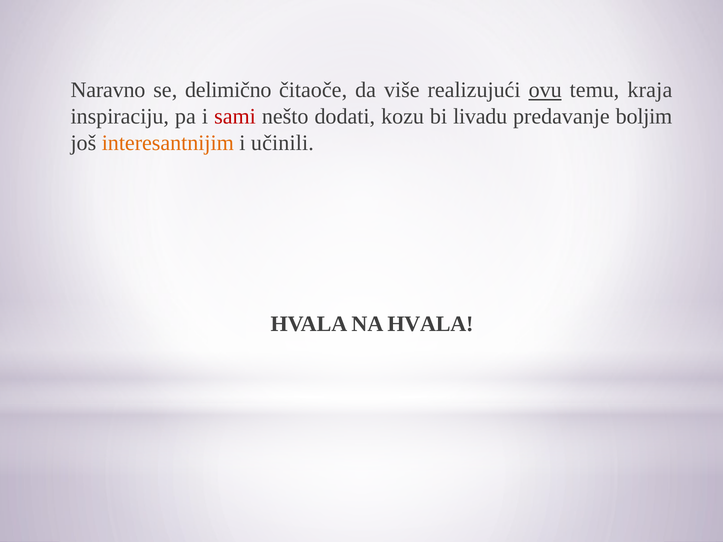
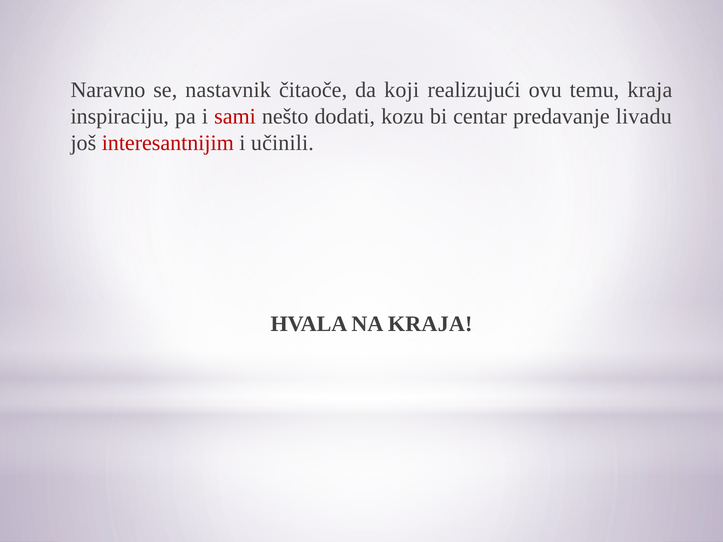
delimično: delimično -> nastavnik
više: više -> koji
ovu underline: present -> none
livadu: livadu -> centar
boljim: boljim -> livadu
interesantnijim colour: orange -> red
NA HVALA: HVALA -> KRAJA
